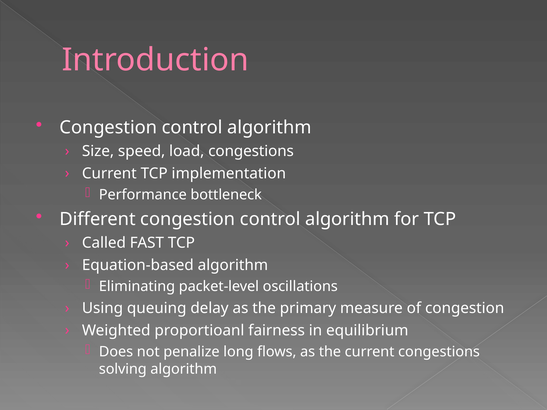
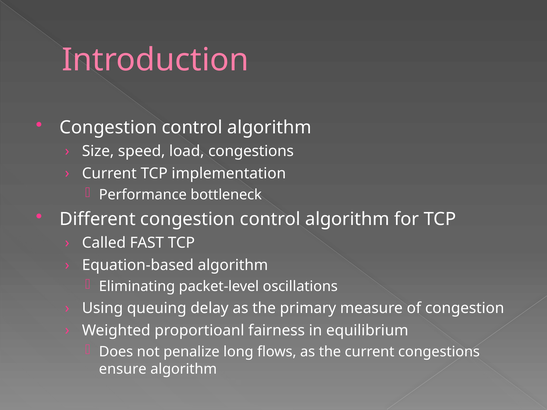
solving: solving -> ensure
